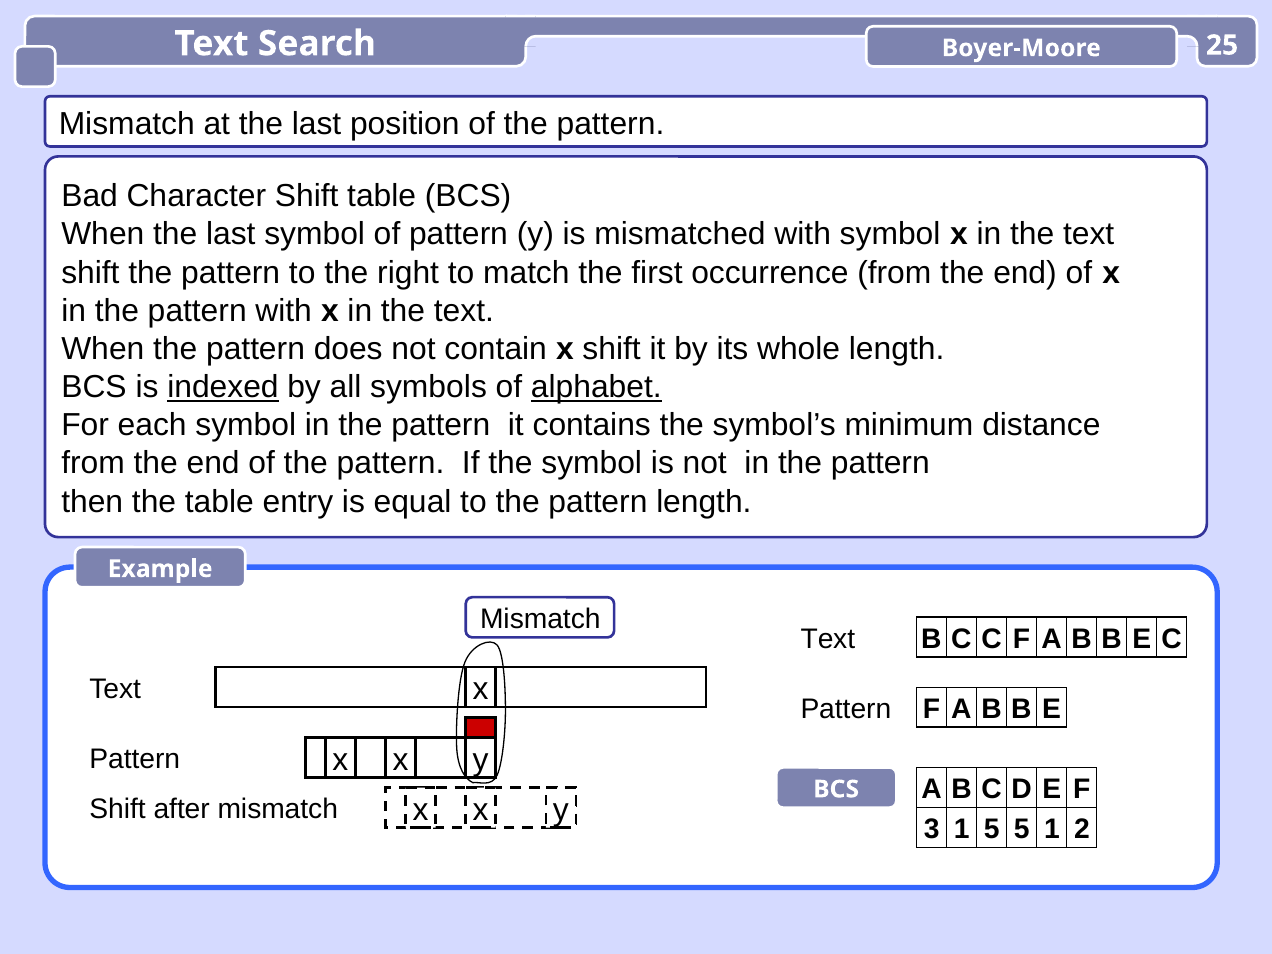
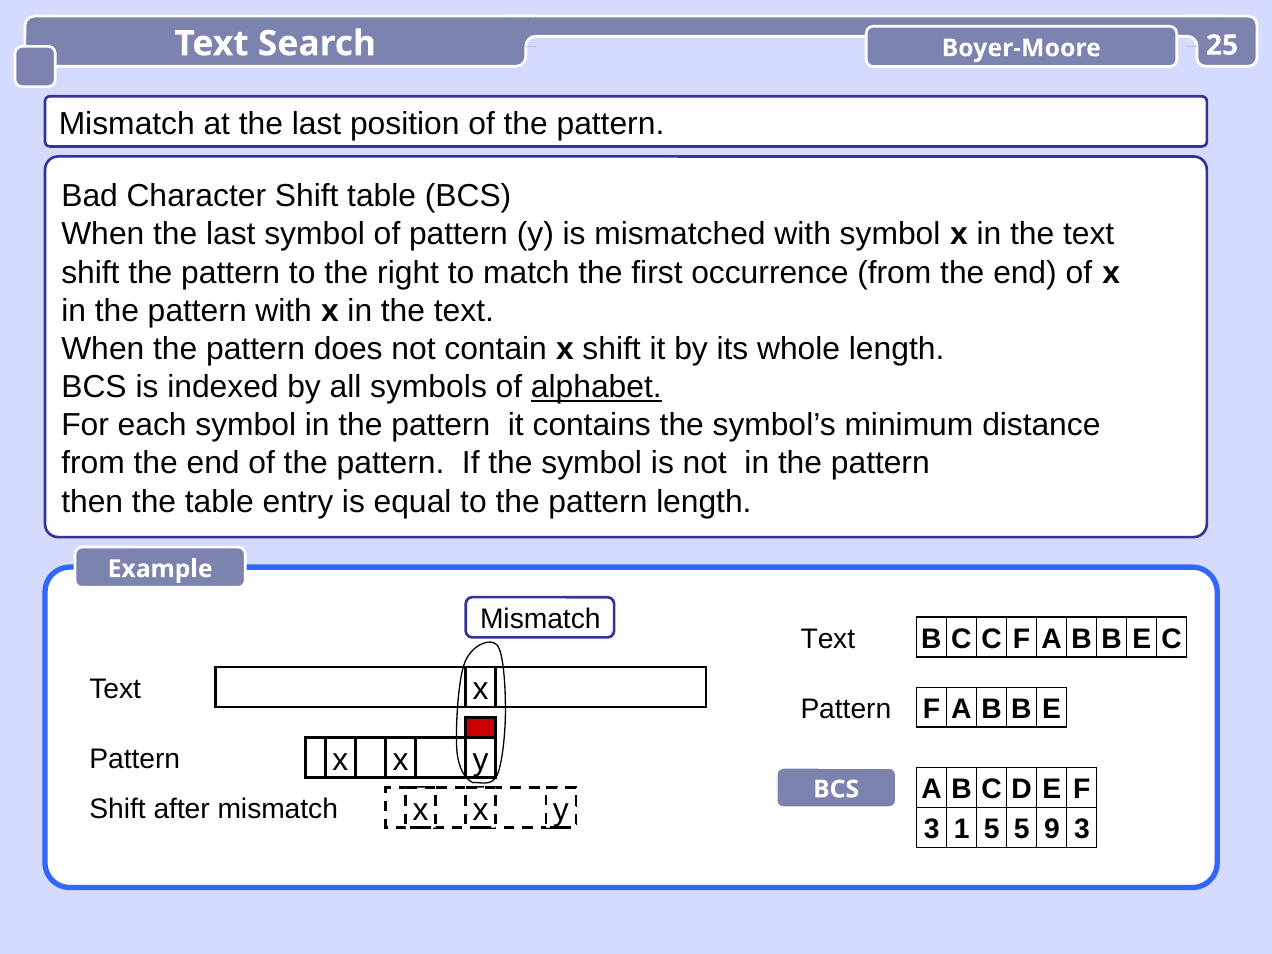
indexed underline: present -> none
3 1: 1 -> 9
1 2: 2 -> 3
